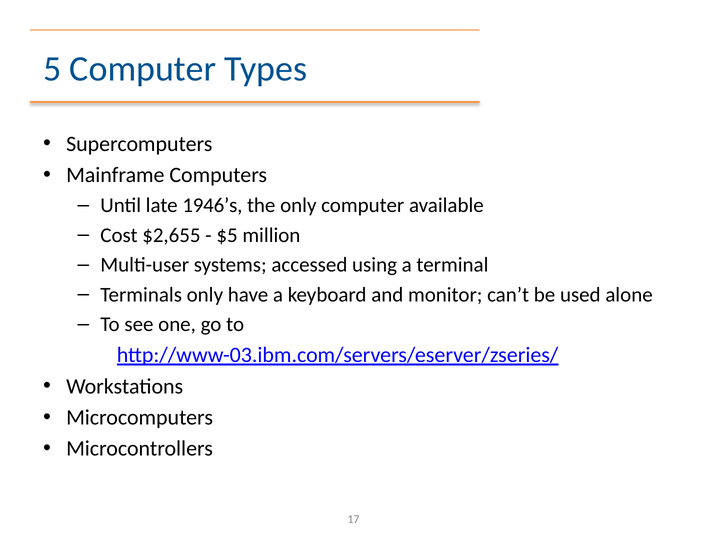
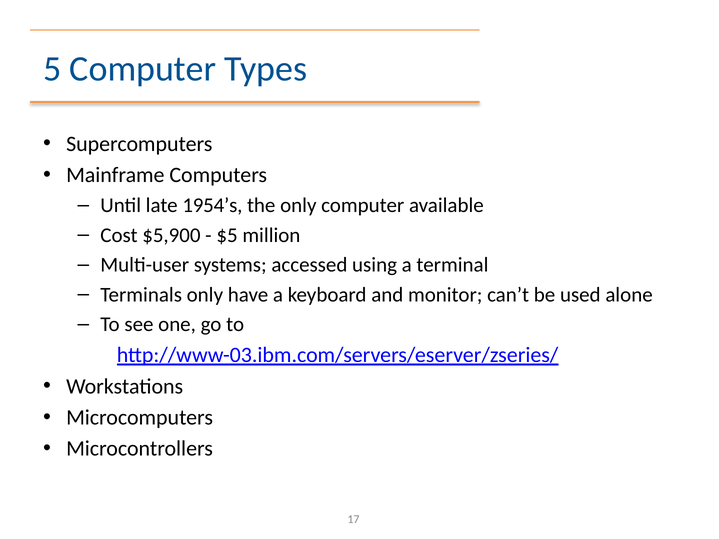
1946’s: 1946’s -> 1954’s
$2,655: $2,655 -> $5,900
